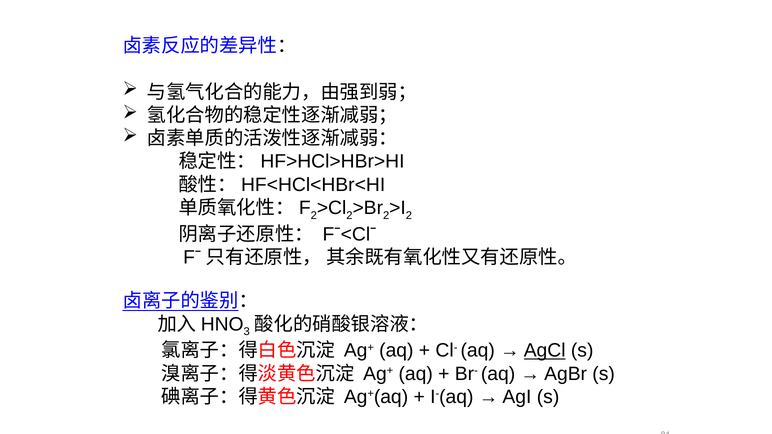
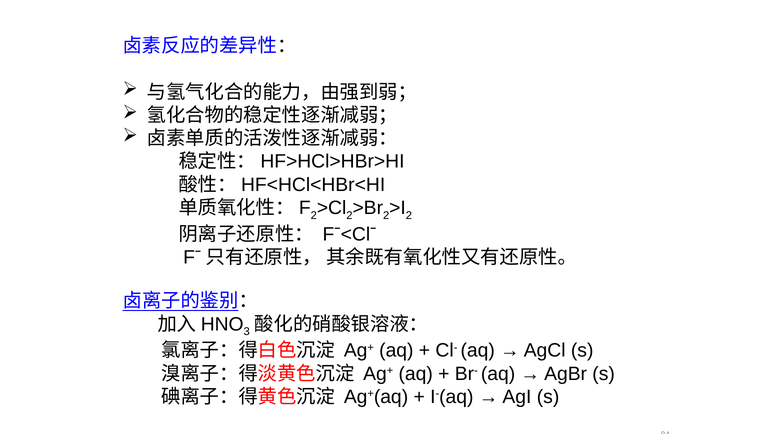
AgCl underline: present -> none
